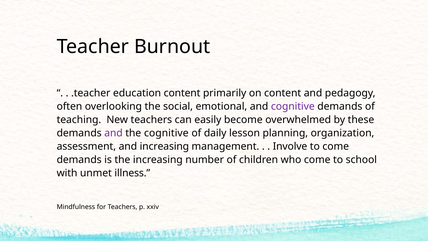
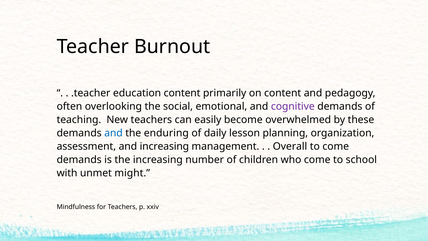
and at (114, 133) colour: purple -> blue
the cognitive: cognitive -> enduring
Involve: Involve -> Overall
illness: illness -> might
